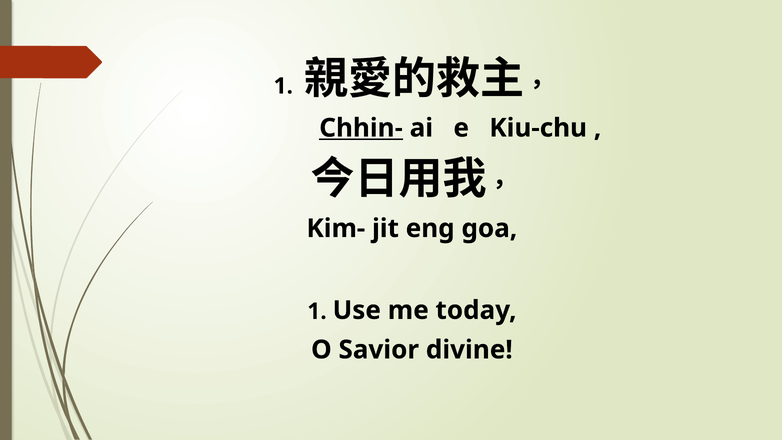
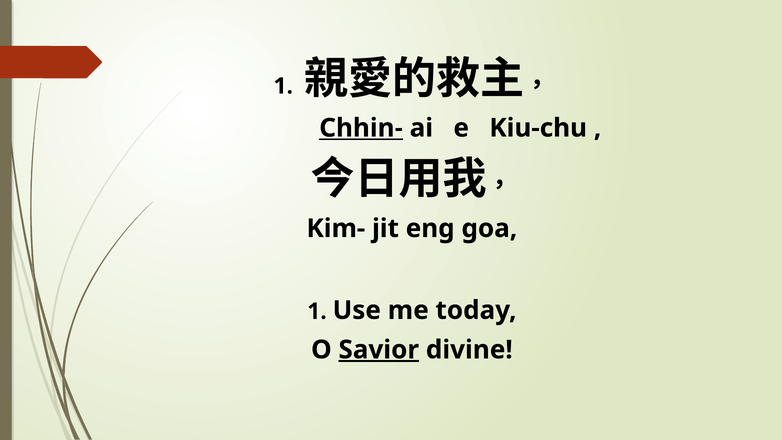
Savior underline: none -> present
